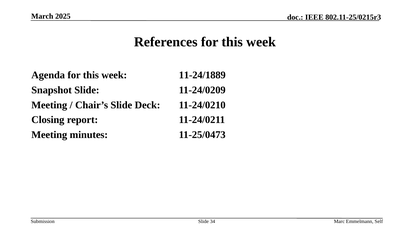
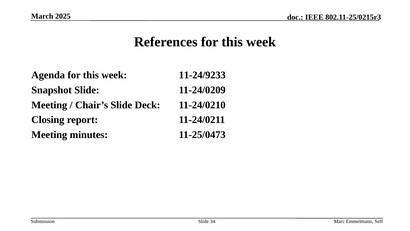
11-24/1889: 11-24/1889 -> 11-24/9233
